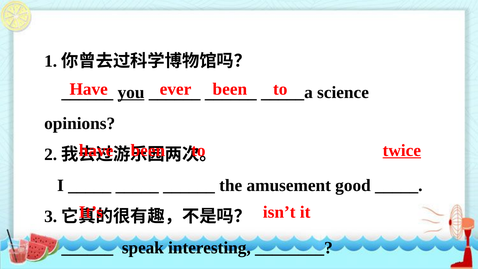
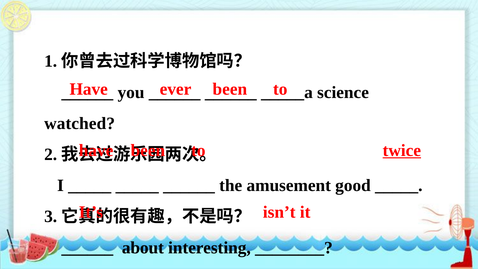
you underline: present -> none
opinions: opinions -> watched
speak: speak -> about
